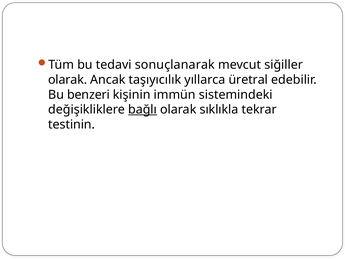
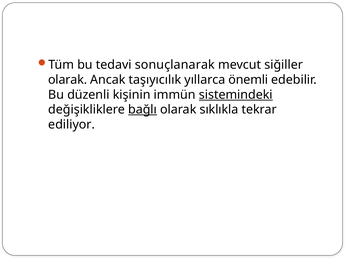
üretral: üretral -> önemli
benzeri: benzeri -> düzenli
sistemindeki underline: none -> present
testinin: testinin -> ediliyor
